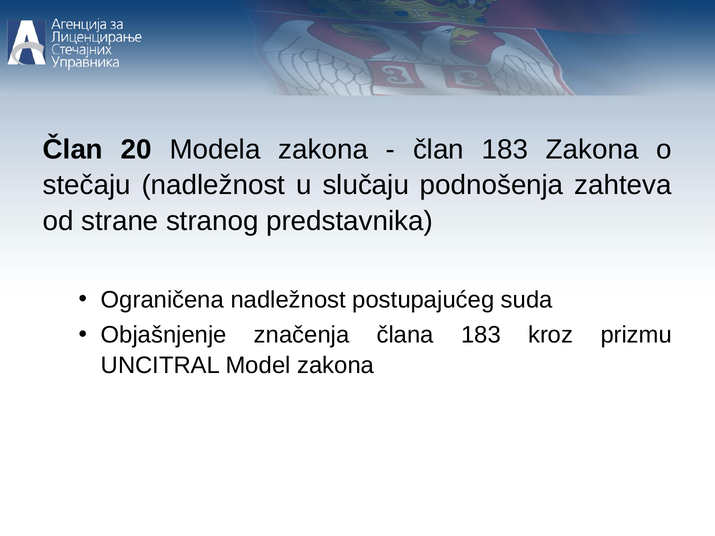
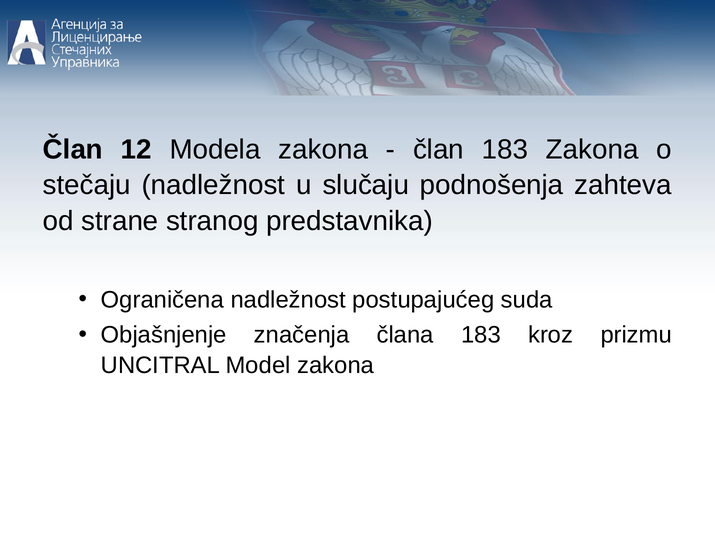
20: 20 -> 12
